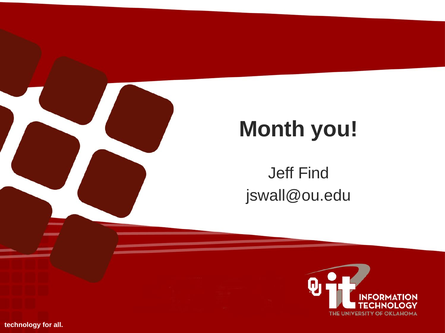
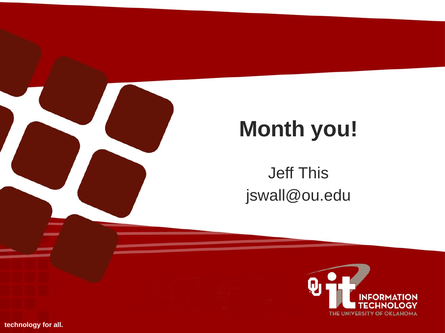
Find: Find -> This
